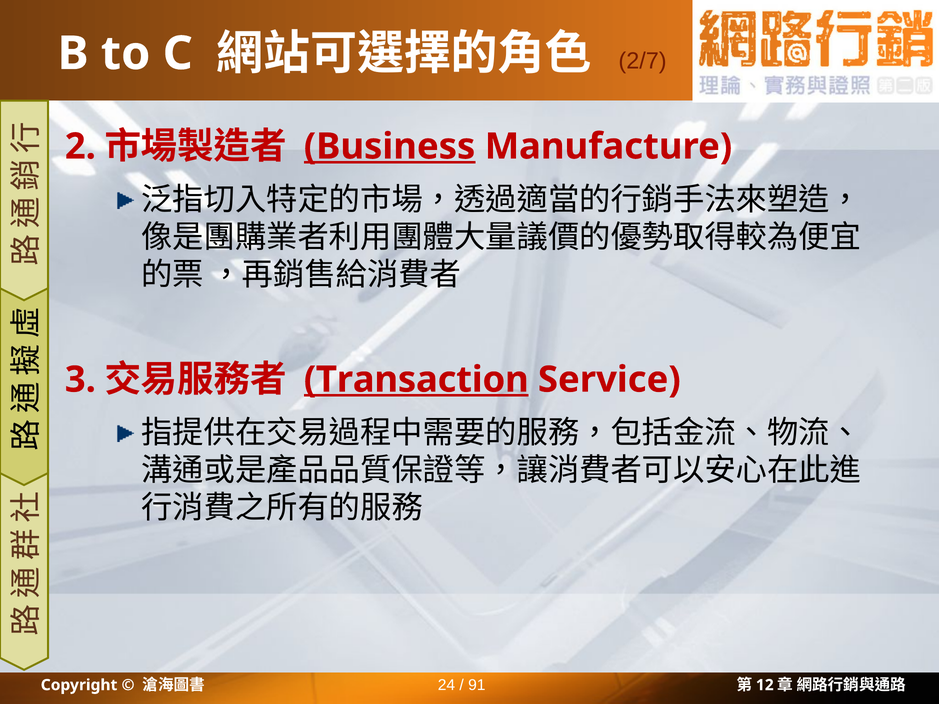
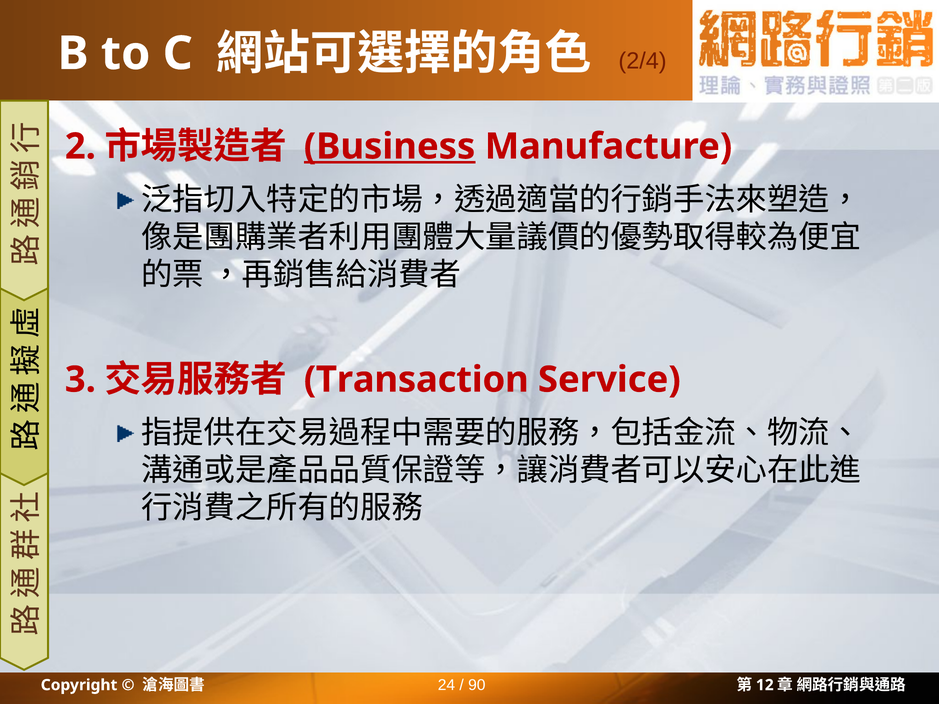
2/7: 2/7 -> 2/4
Transaction underline: present -> none
91: 91 -> 90
